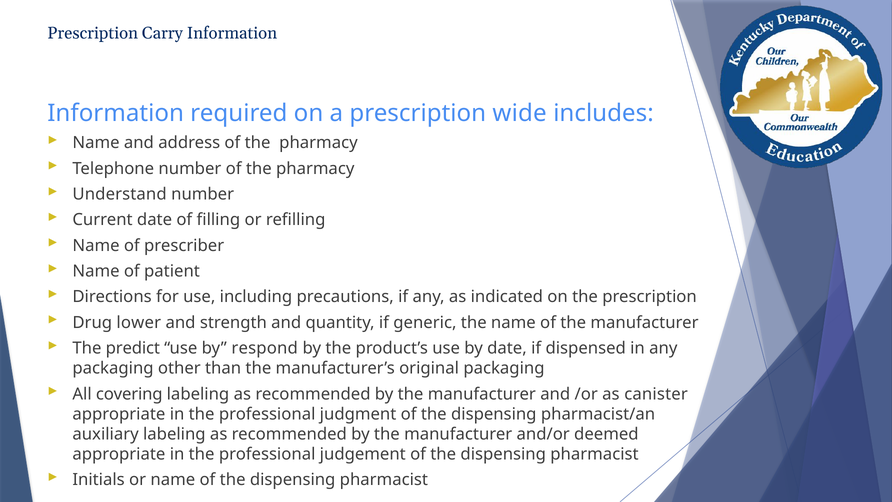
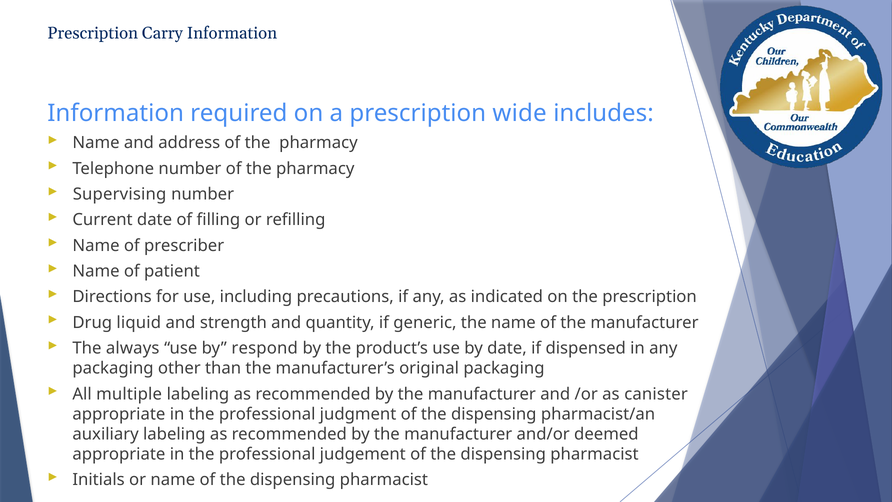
Understand: Understand -> Supervising
lower: lower -> liquid
predict: predict -> always
covering: covering -> multiple
